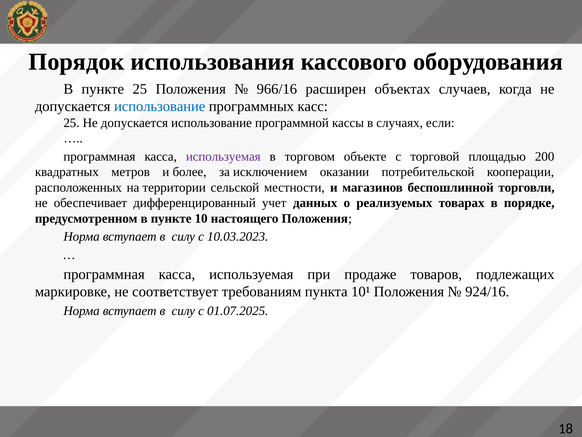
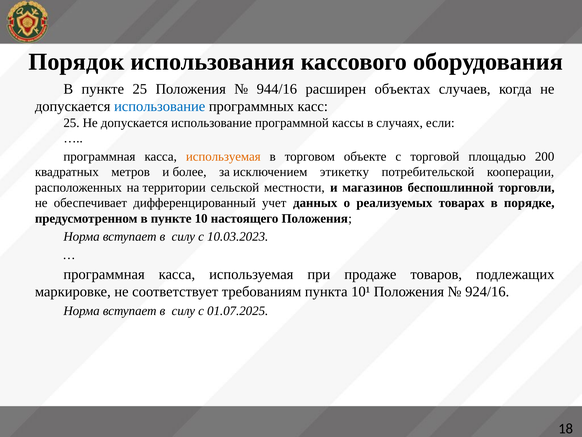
966/16: 966/16 -> 944/16
используемая at (223, 156) colour: purple -> orange
оказании: оказании -> этикетку
